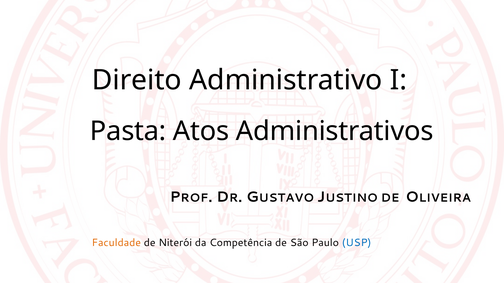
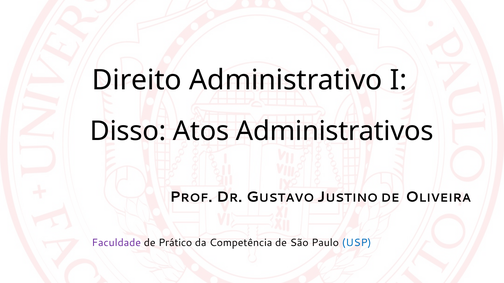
Pasta: Pasta -> Disso
Faculdade colour: orange -> purple
Niterói: Niterói -> Prático
